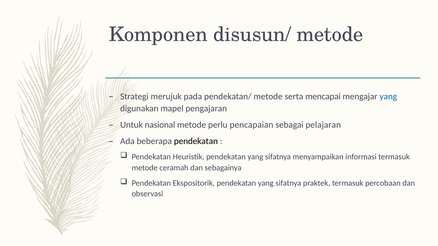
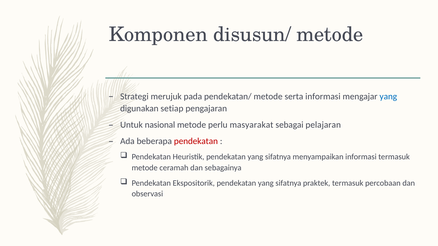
serta mencapai: mencapai -> informasi
mapel: mapel -> setiap
pencapaian: pencapaian -> masyarakat
pendekatan at (196, 142) colour: black -> red
